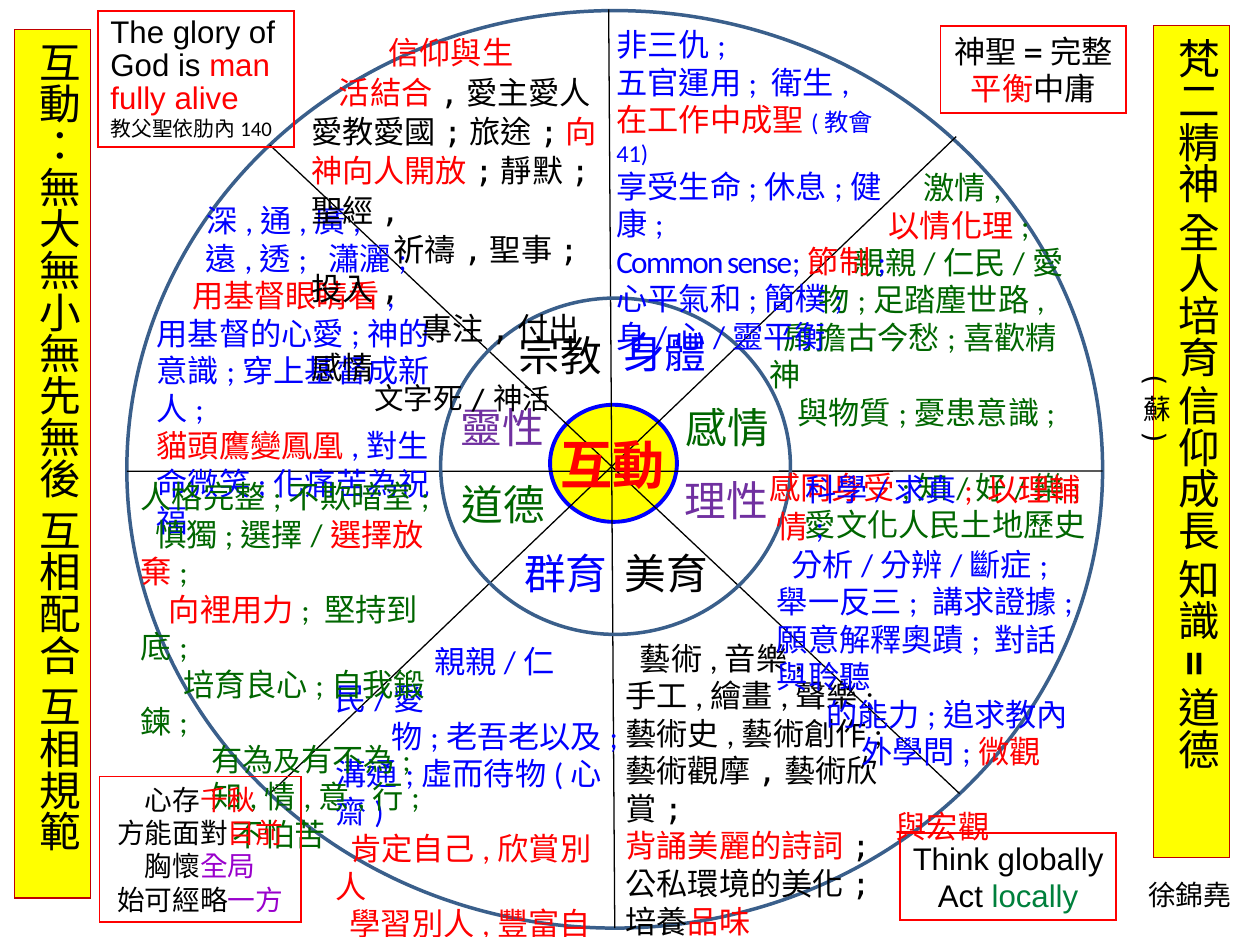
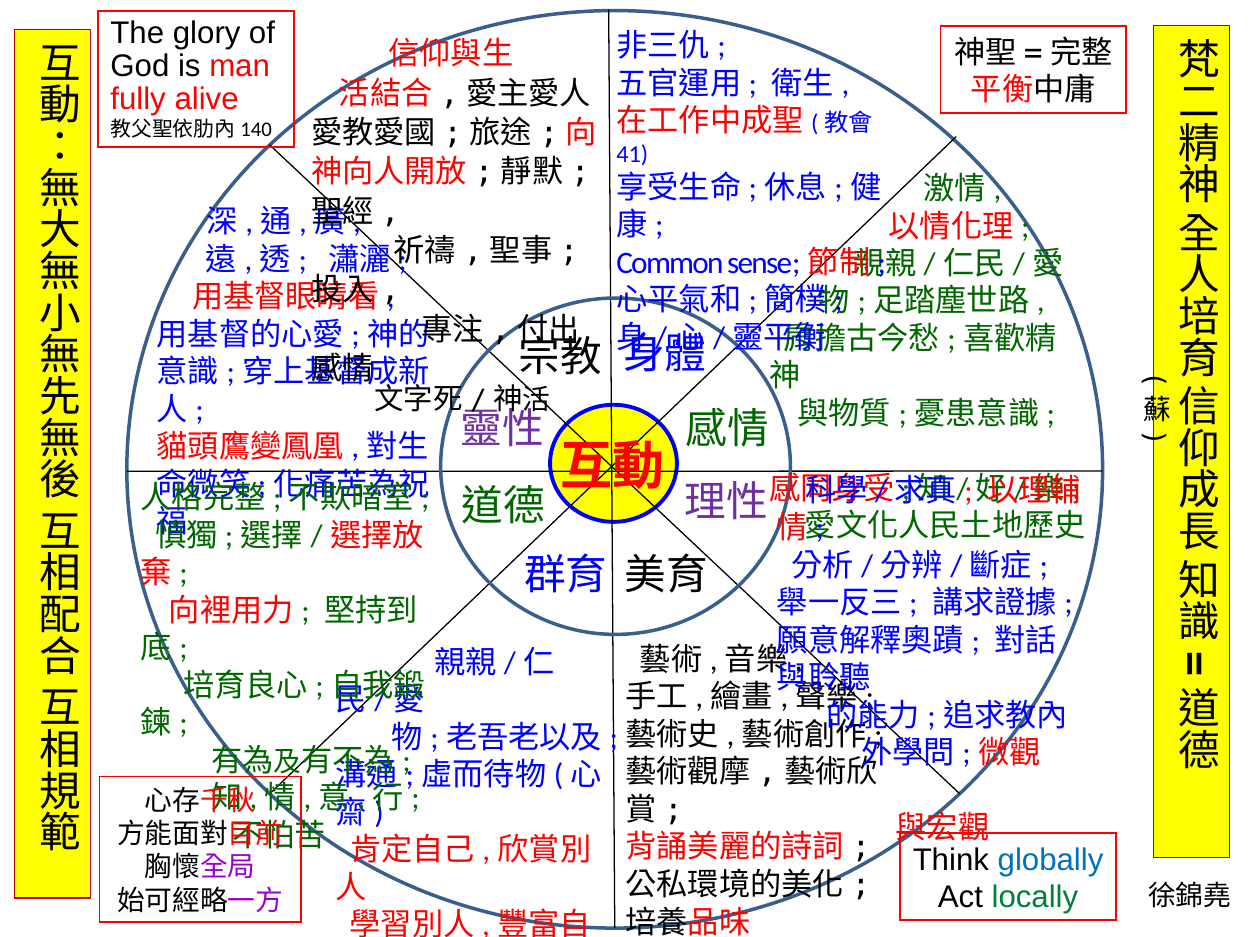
globally colour: black -> blue
